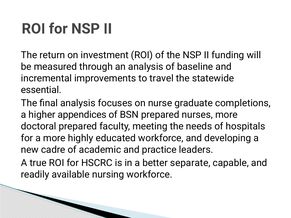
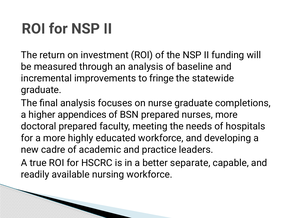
travel: travel -> fringe
essential at (41, 90): essential -> graduate
